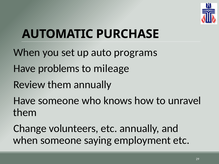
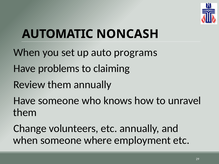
PURCHASE: PURCHASE -> NONCASH
mileage: mileage -> claiming
saying: saying -> where
